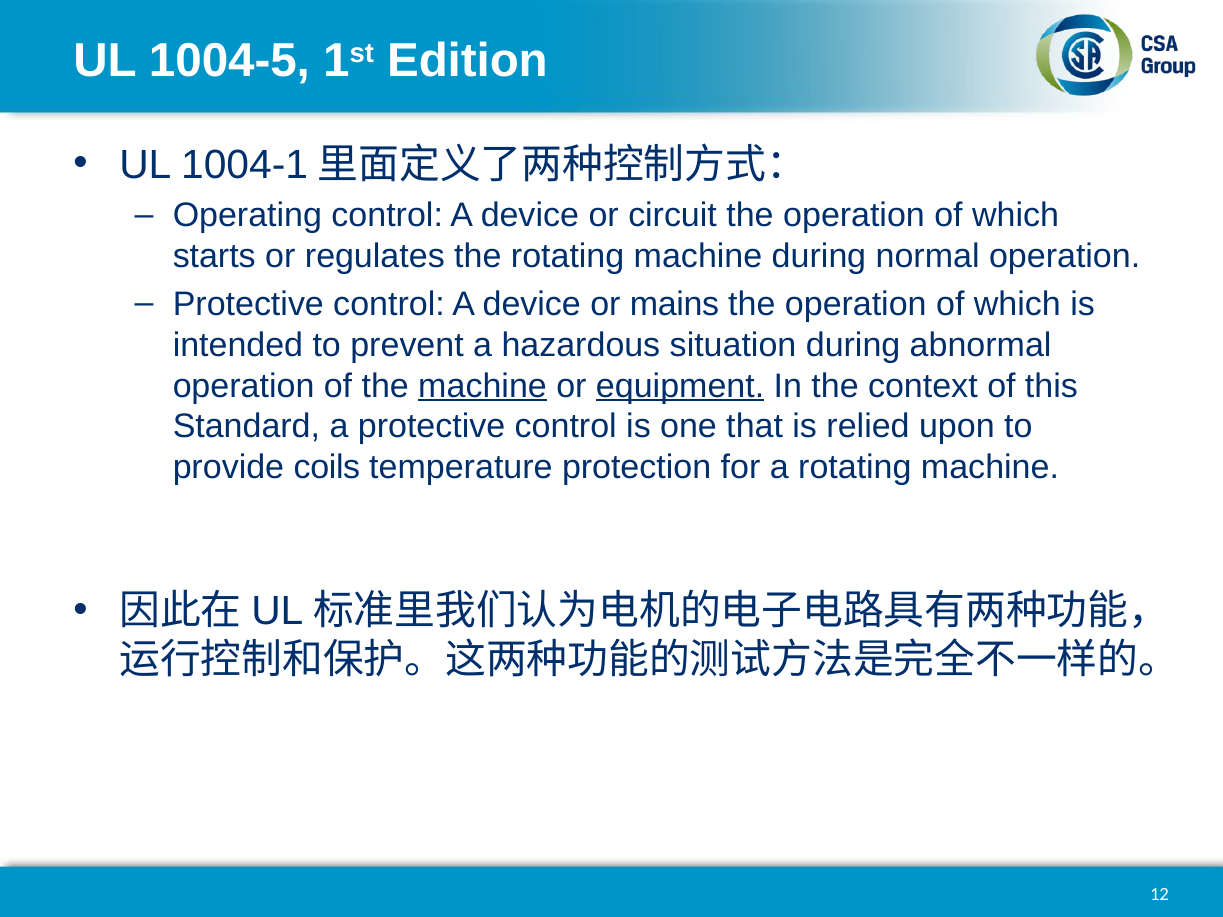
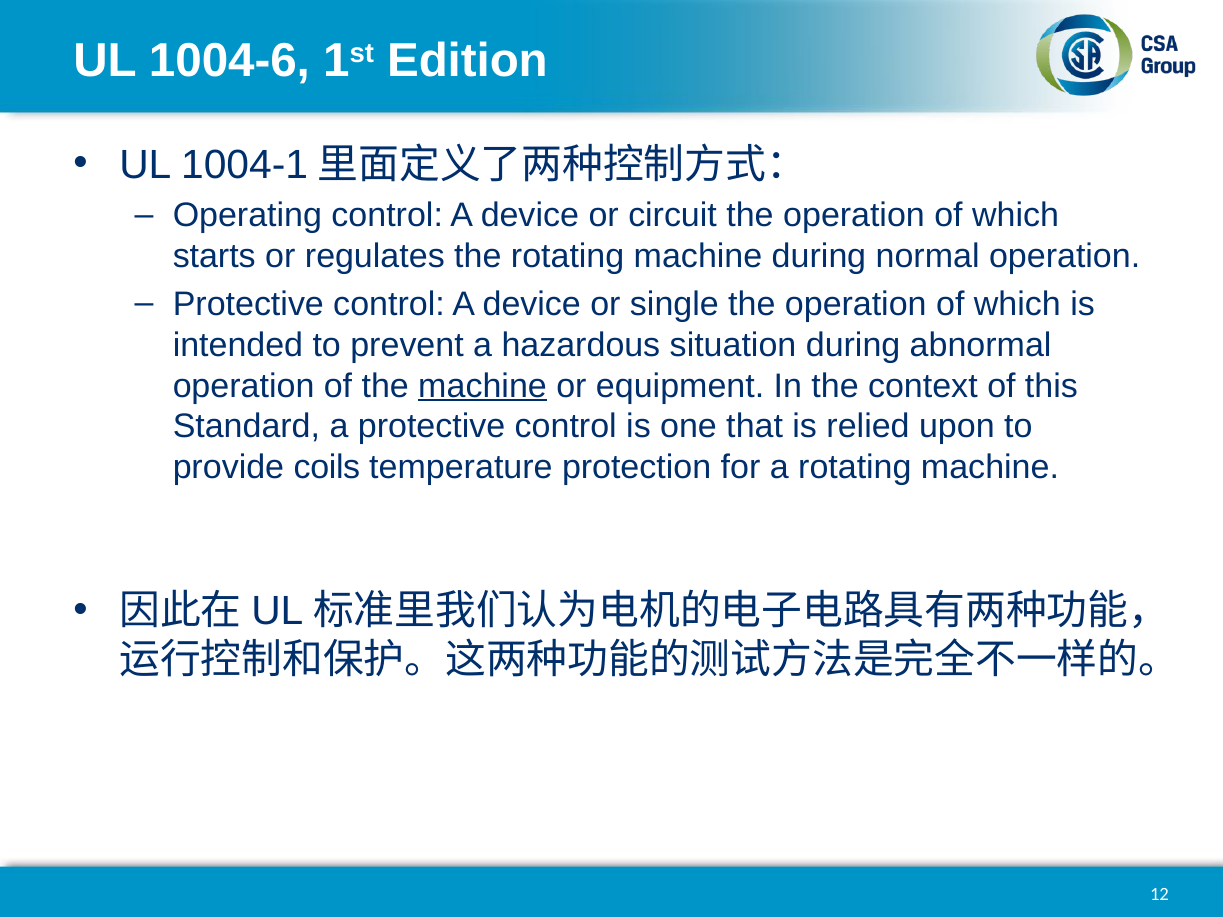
1004-5: 1004-5 -> 1004-6
mains: mains -> single
equipment underline: present -> none
